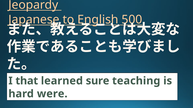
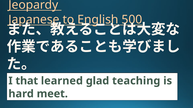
sure: sure -> glad
were: were -> meet
